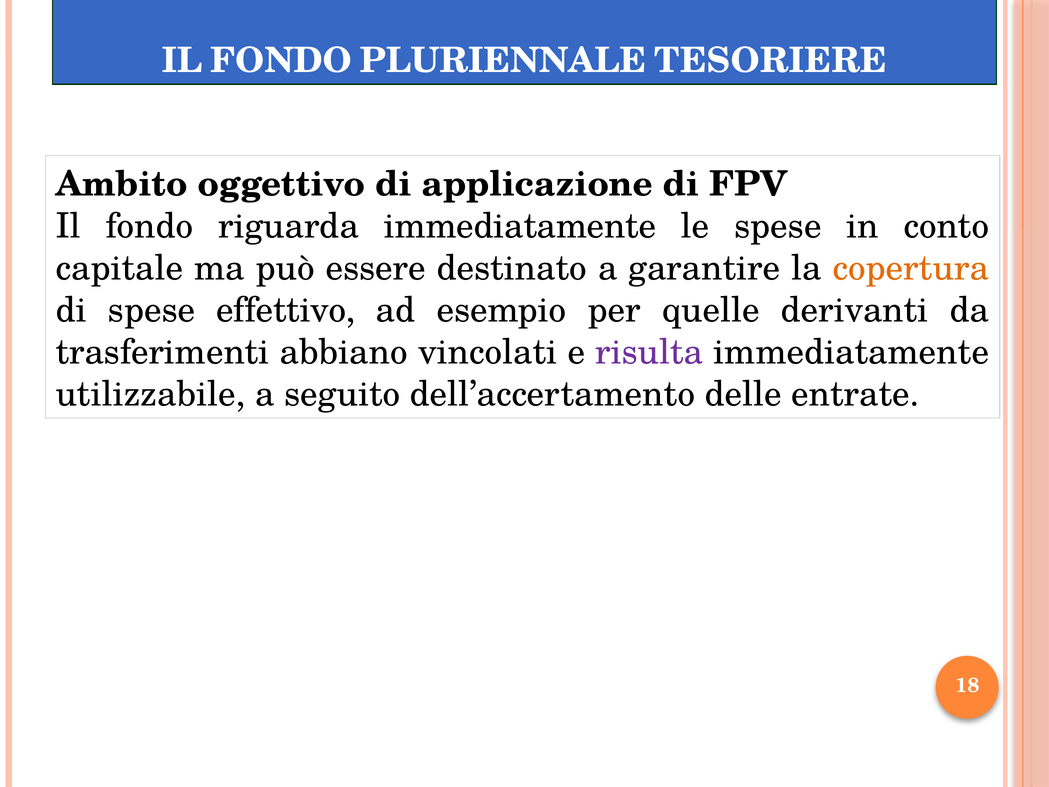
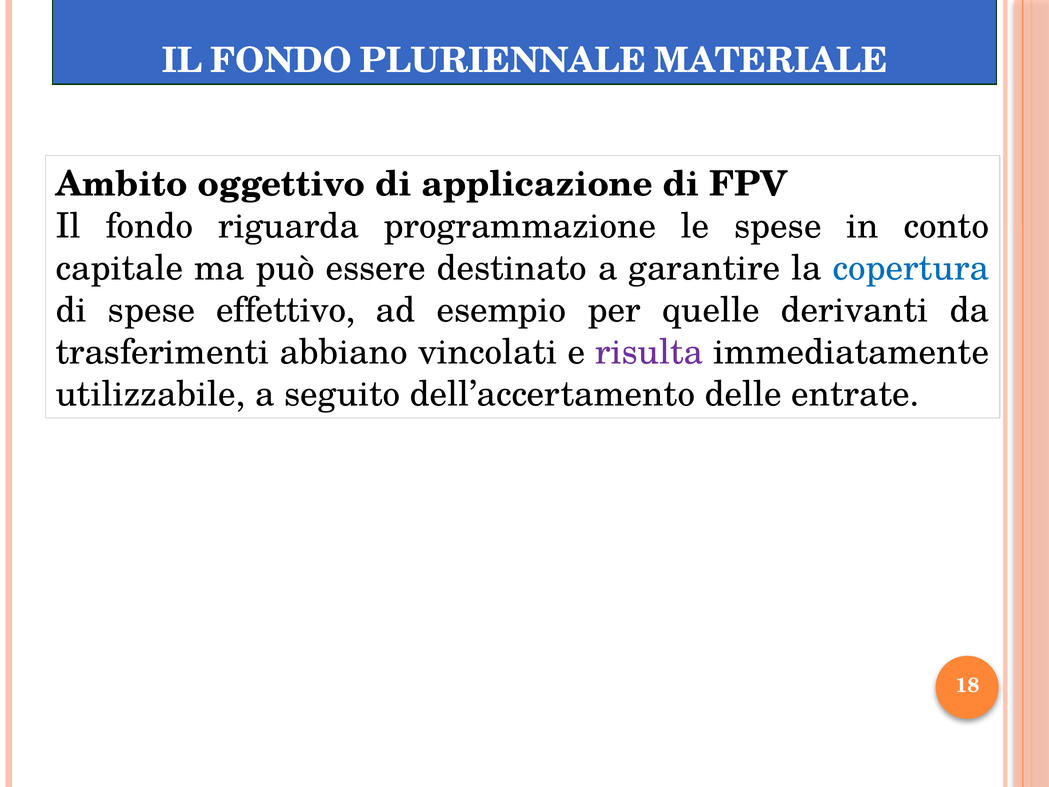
TESORIERE: TESORIERE -> MATERIALE
riguarda immediatamente: immediatamente -> programmazione
copertura colour: orange -> blue
